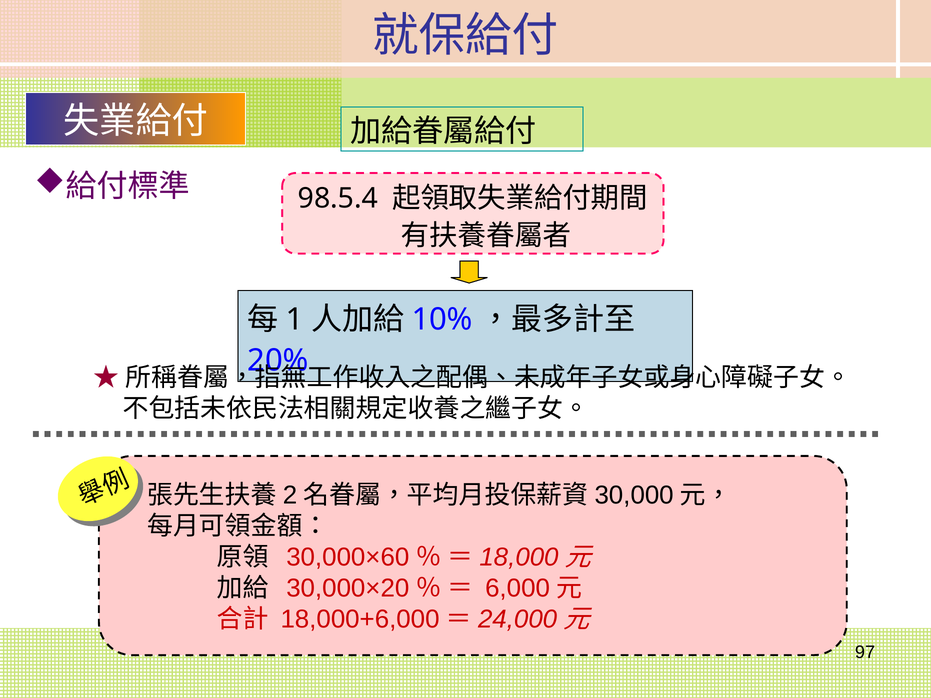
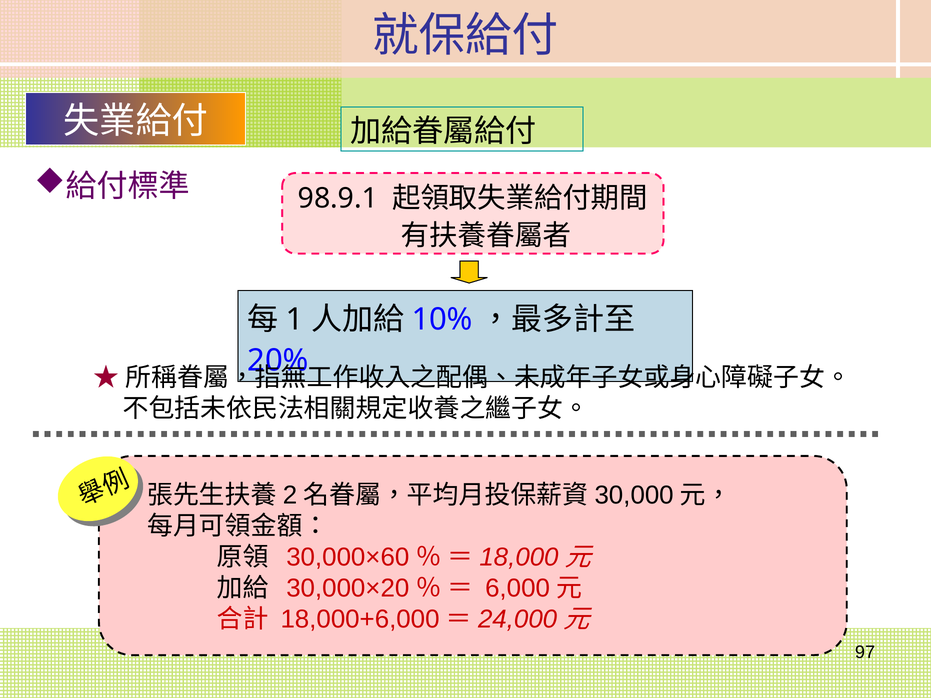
98.5.4: 98.5.4 -> 98.9.1
